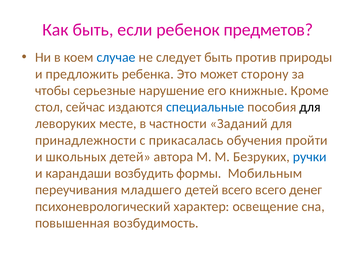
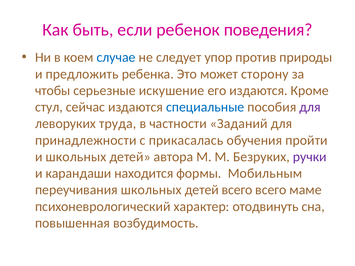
предметов: предметов -> поведения
следует быть: быть -> упор
нарушение: нарушение -> искушение
его книжные: книжные -> издаются
стол: стол -> стул
для at (310, 107) colour: black -> purple
месте: месте -> труда
ручки colour: blue -> purple
возбудить: возбудить -> находится
переучивания младшего: младшего -> школьных
денег: денег -> маме
освещение: освещение -> отодвинуть
